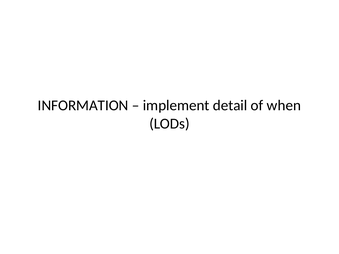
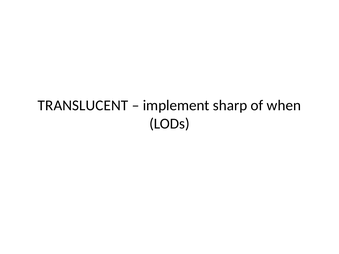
INFORMATION: INFORMATION -> TRANSLUCENT
detail: detail -> sharp
